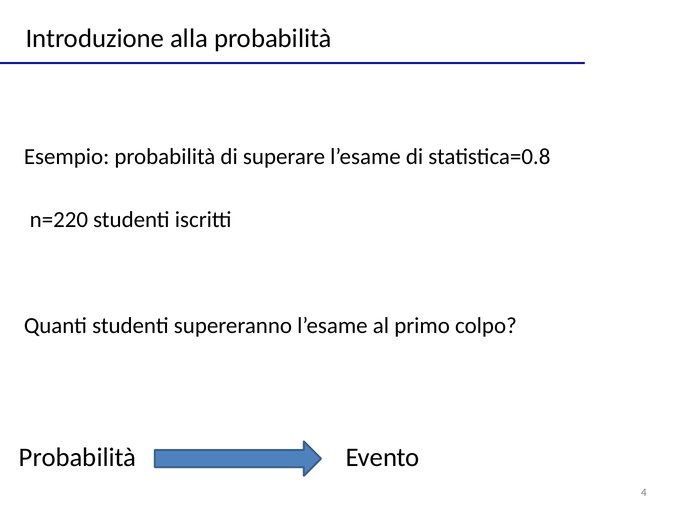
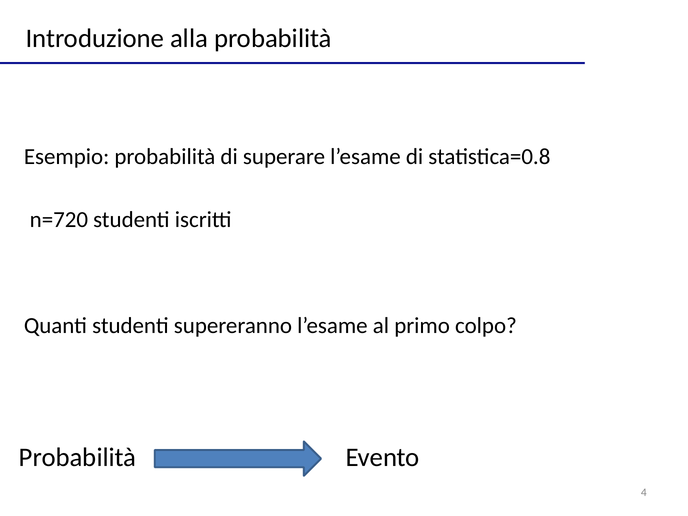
n=220: n=220 -> n=720
